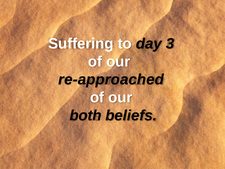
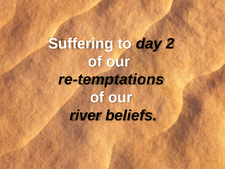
3: 3 -> 2
re-approached: re-approached -> re-temptations
both: both -> river
